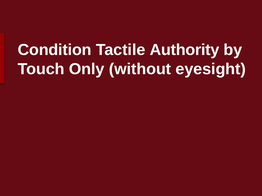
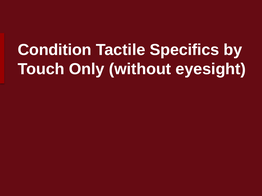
Authority: Authority -> Specifics
